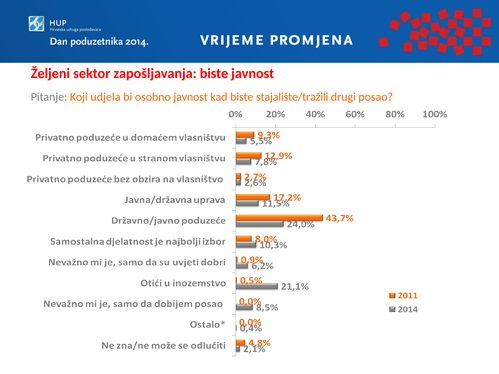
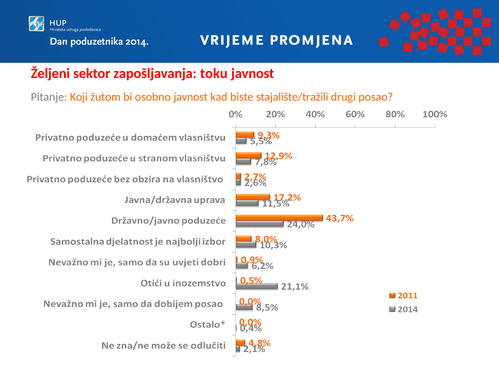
zapošljavanja biste: biste -> toku
udjela: udjela -> žutom
